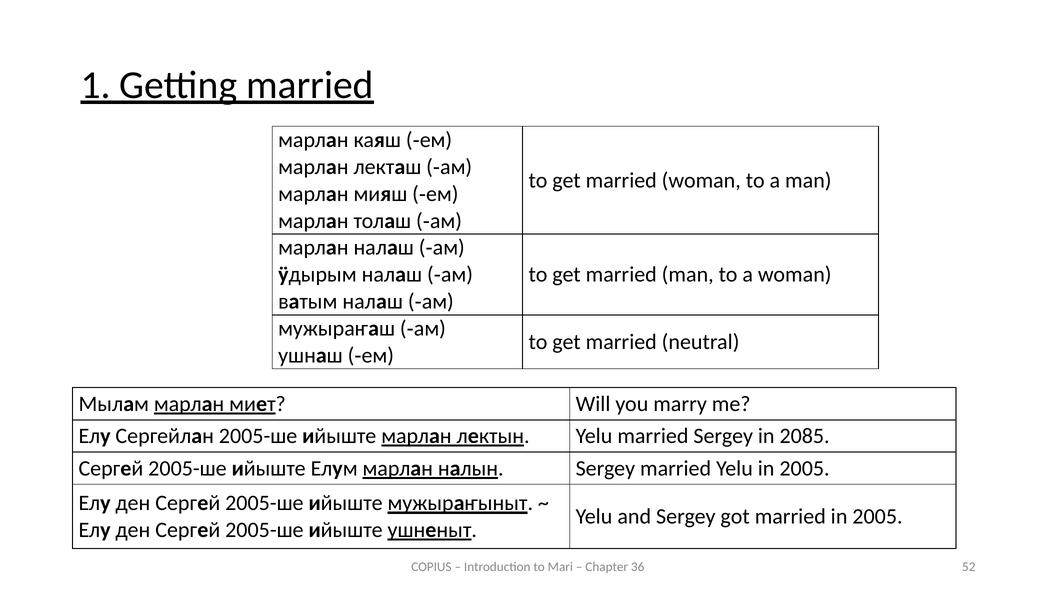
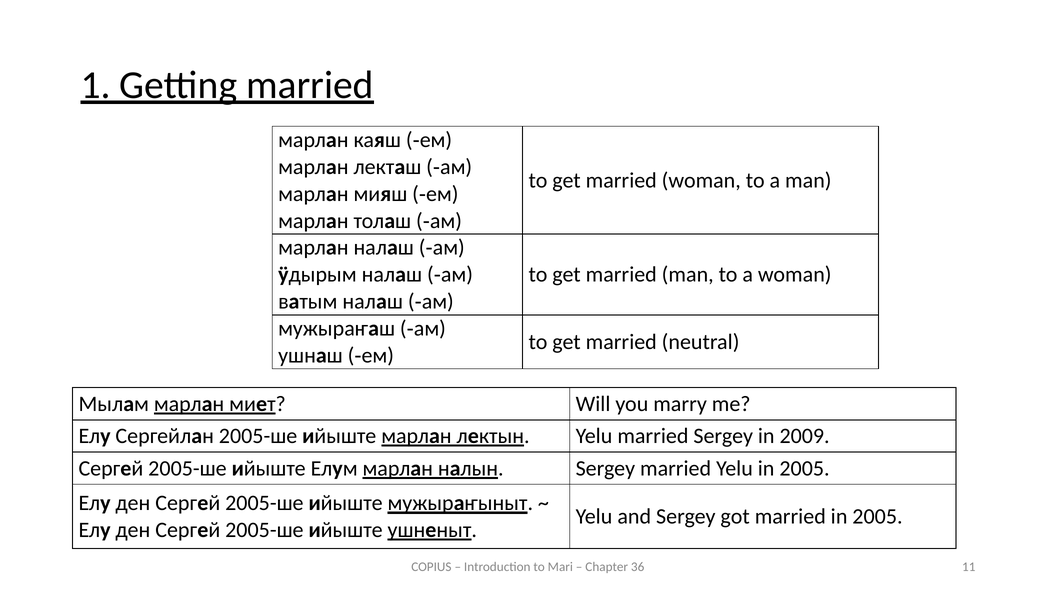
2085: 2085 -> 2009
52: 52 -> 11
